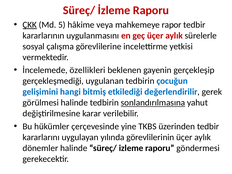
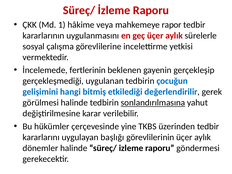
ÇKK underline: present -> none
5: 5 -> 1
özellikleri: özellikleri -> fertlerinin
yılında: yılında -> başlığı
